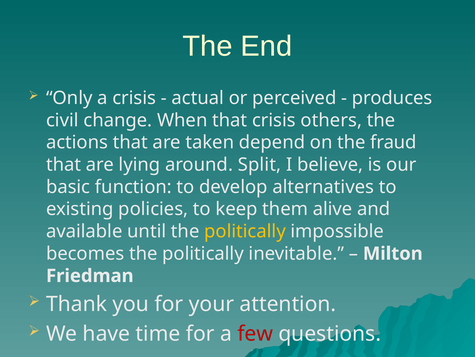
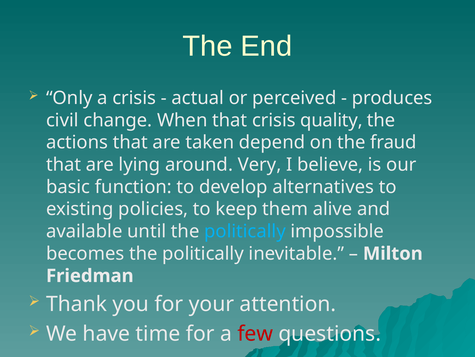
others: others -> quality
Split: Split -> Very
politically at (245, 231) colour: yellow -> light blue
